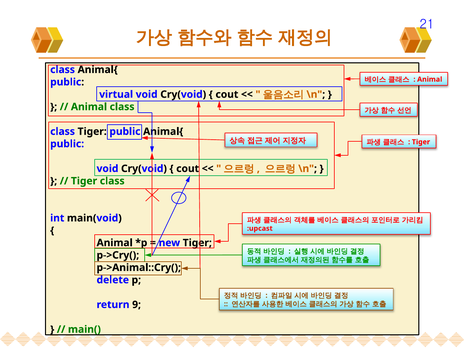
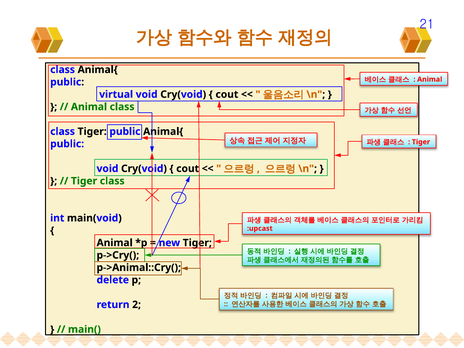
9: 9 -> 2
